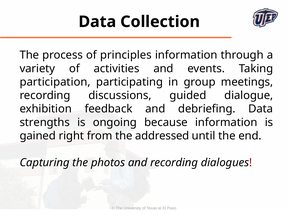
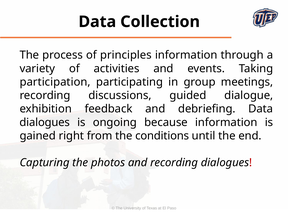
strengths at (45, 122): strengths -> dialogues
addressed: addressed -> conditions
